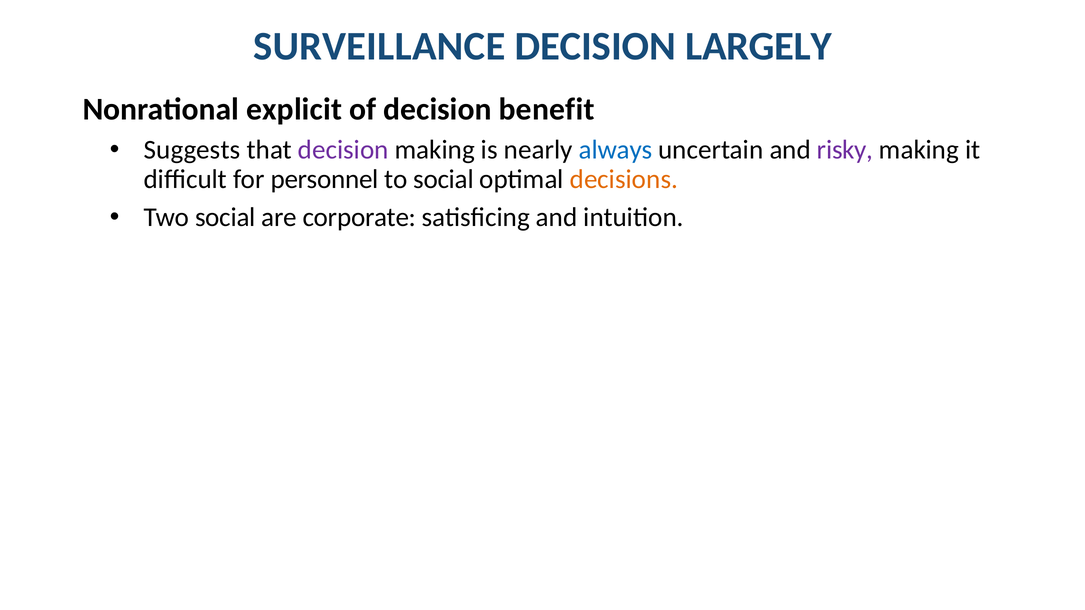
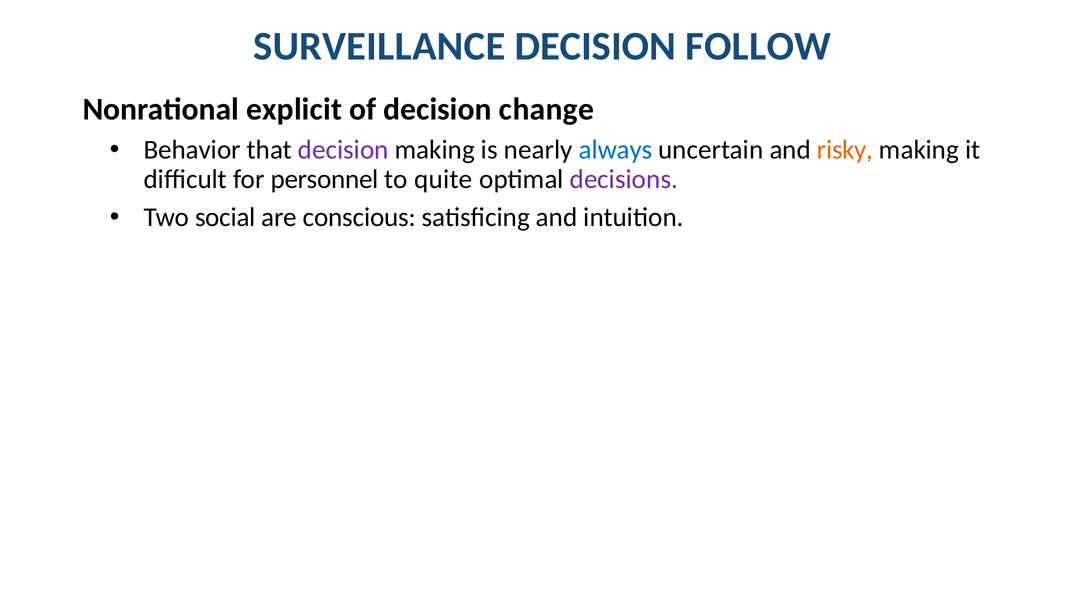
LARGELY: LARGELY -> FOLLOW
benefit: benefit -> change
Suggests: Suggests -> Behavior
risky colour: purple -> orange
to social: social -> quite
decisions colour: orange -> purple
corporate: corporate -> conscious
